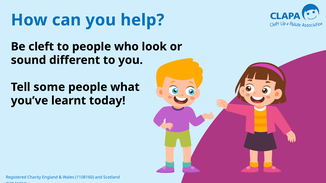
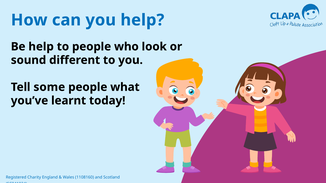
Be cleft: cleft -> help
